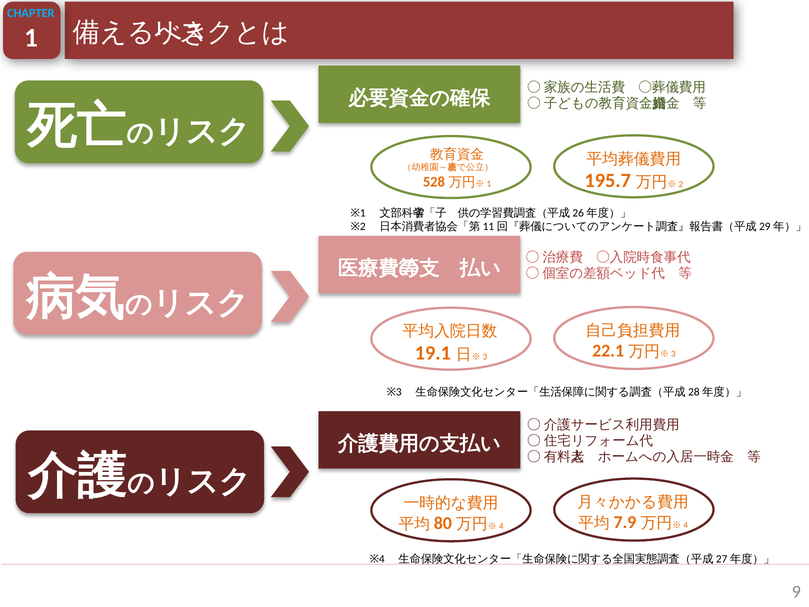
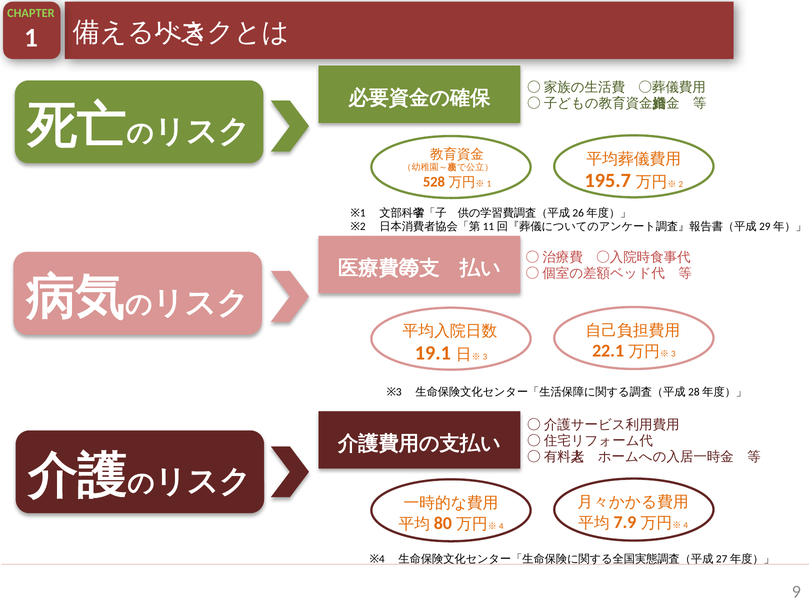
CHAPTER colour: light blue -> light green
